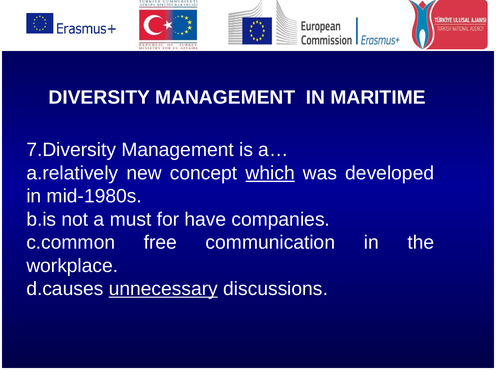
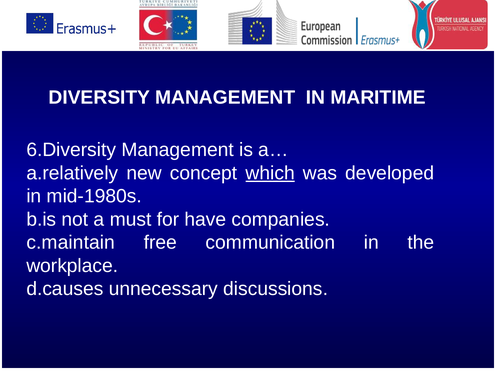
7.Diversity: 7.Diversity -> 6.Diversity
c.common: c.common -> c.maintain
unnecessary underline: present -> none
